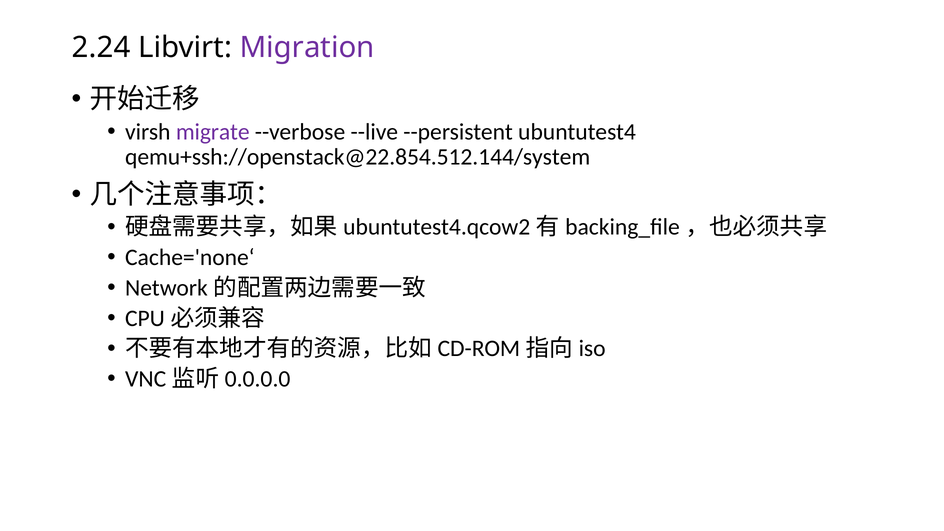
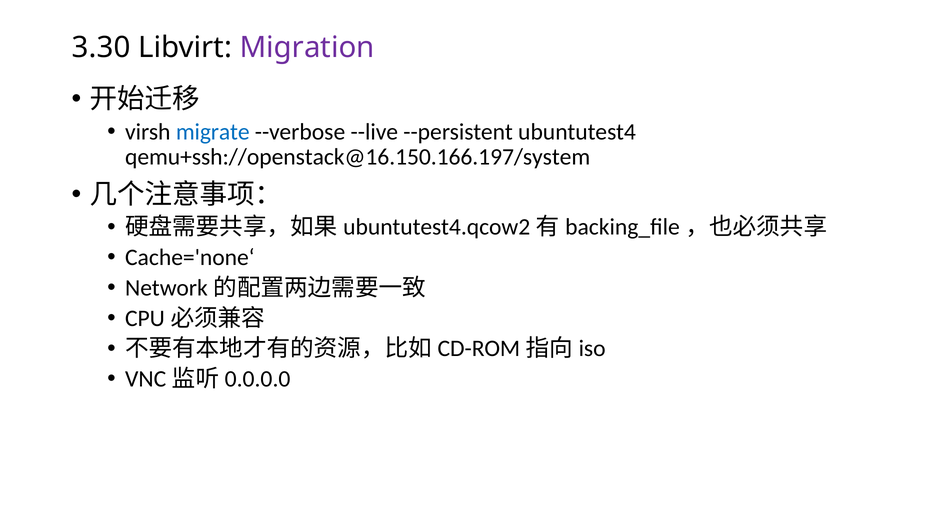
2.24: 2.24 -> 3.30
migrate colour: purple -> blue
qemu+ssh://openstack@22.854.512.144/system: qemu+ssh://openstack@22.854.512.144/system -> qemu+ssh://openstack@16.150.166.197/system
